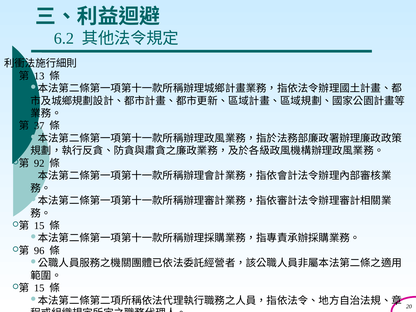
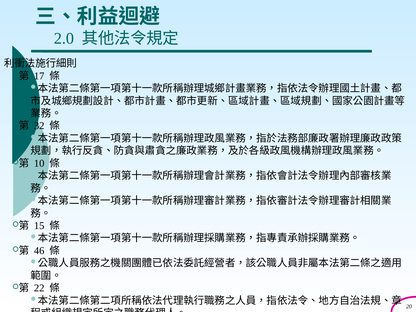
6.2: 6.2 -> 2.0
13: 13 -> 17
37: 37 -> 32
92: 92 -> 10
96: 96 -> 46
15 at (39, 288): 15 -> 22
